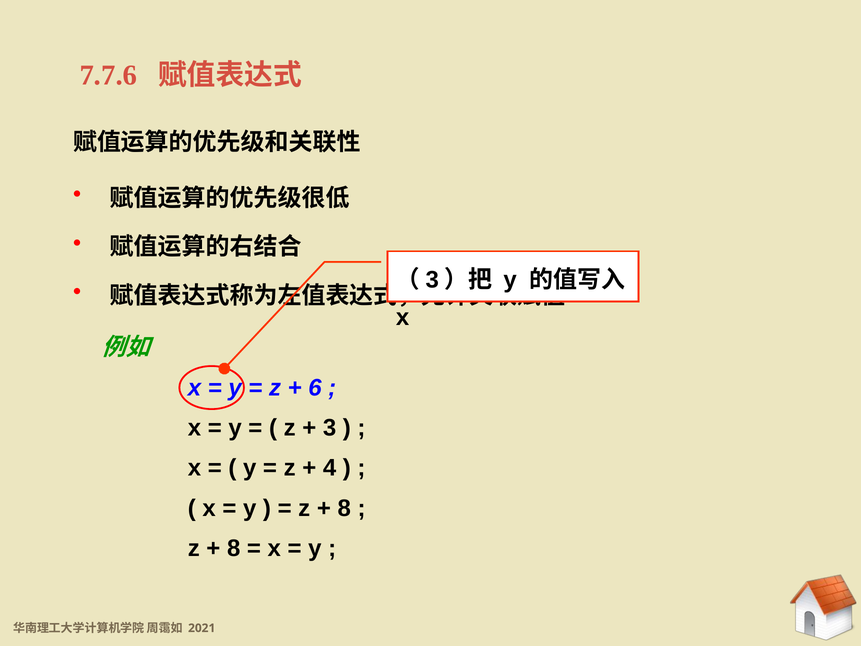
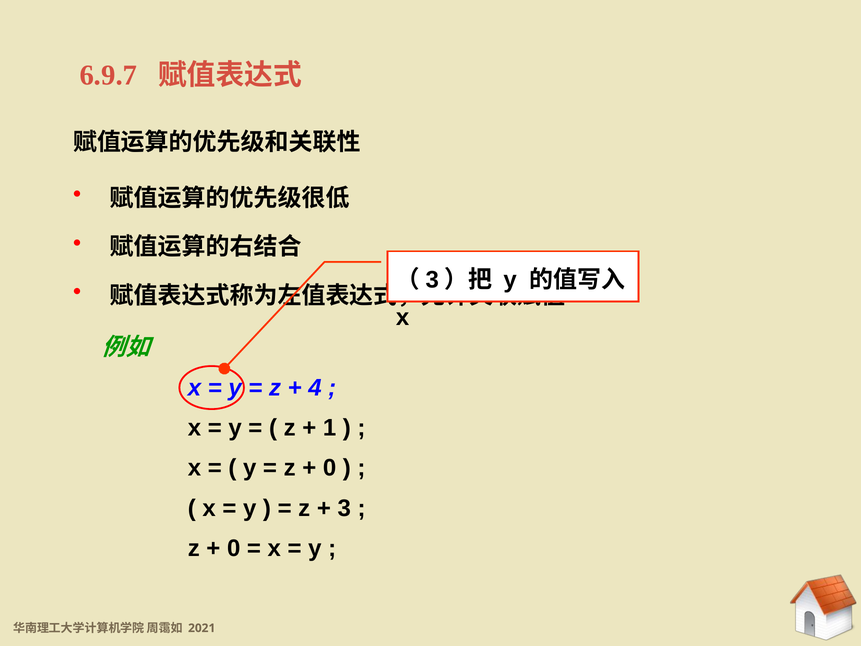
7.7.6: 7.7.6 -> 6.9.7
6: 6 -> 4
3: 3 -> 1
4 at (330, 468): 4 -> 0
8 at (344, 508): 8 -> 3
8 at (234, 548): 8 -> 0
